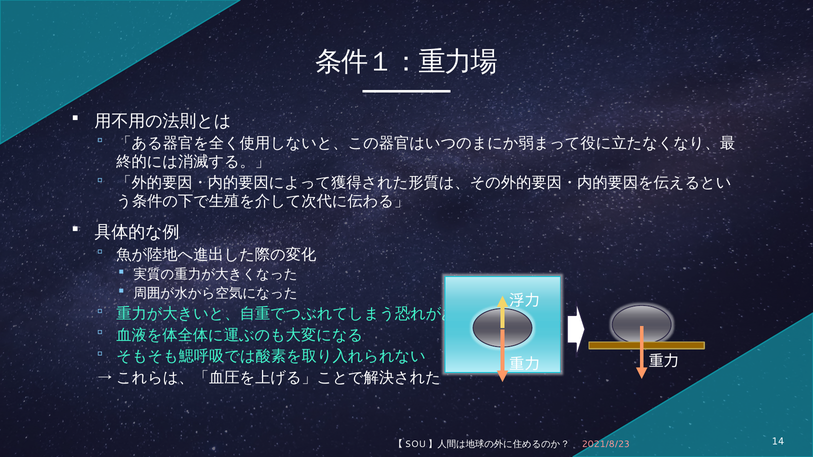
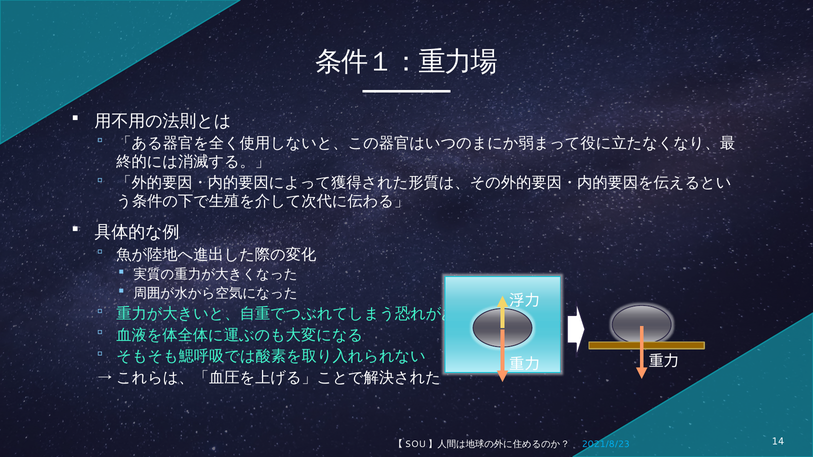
2021/8/23 colour: pink -> light blue
